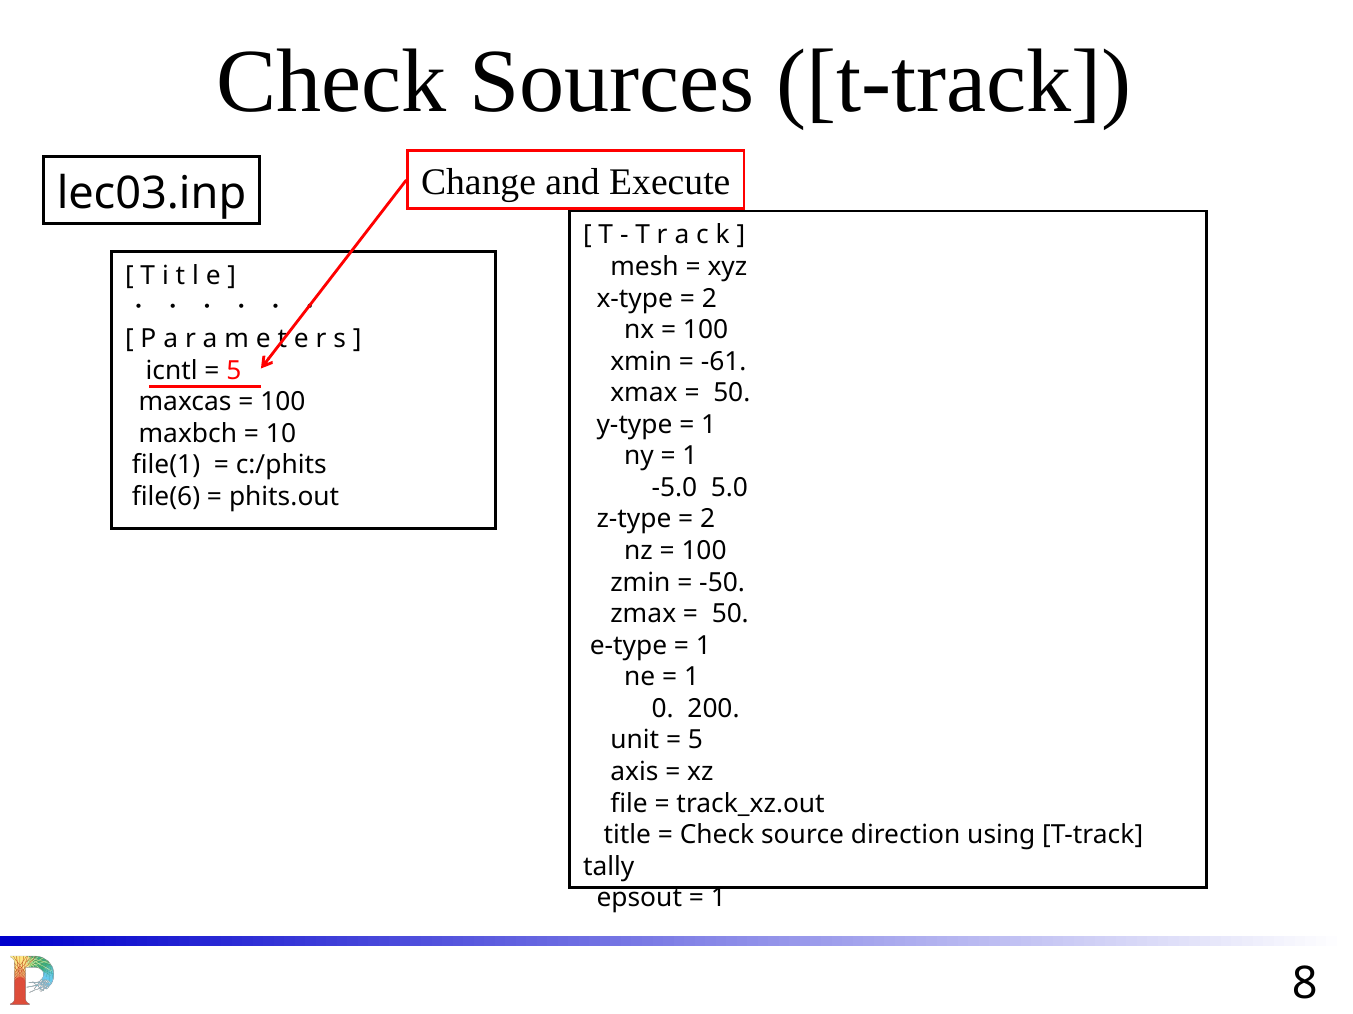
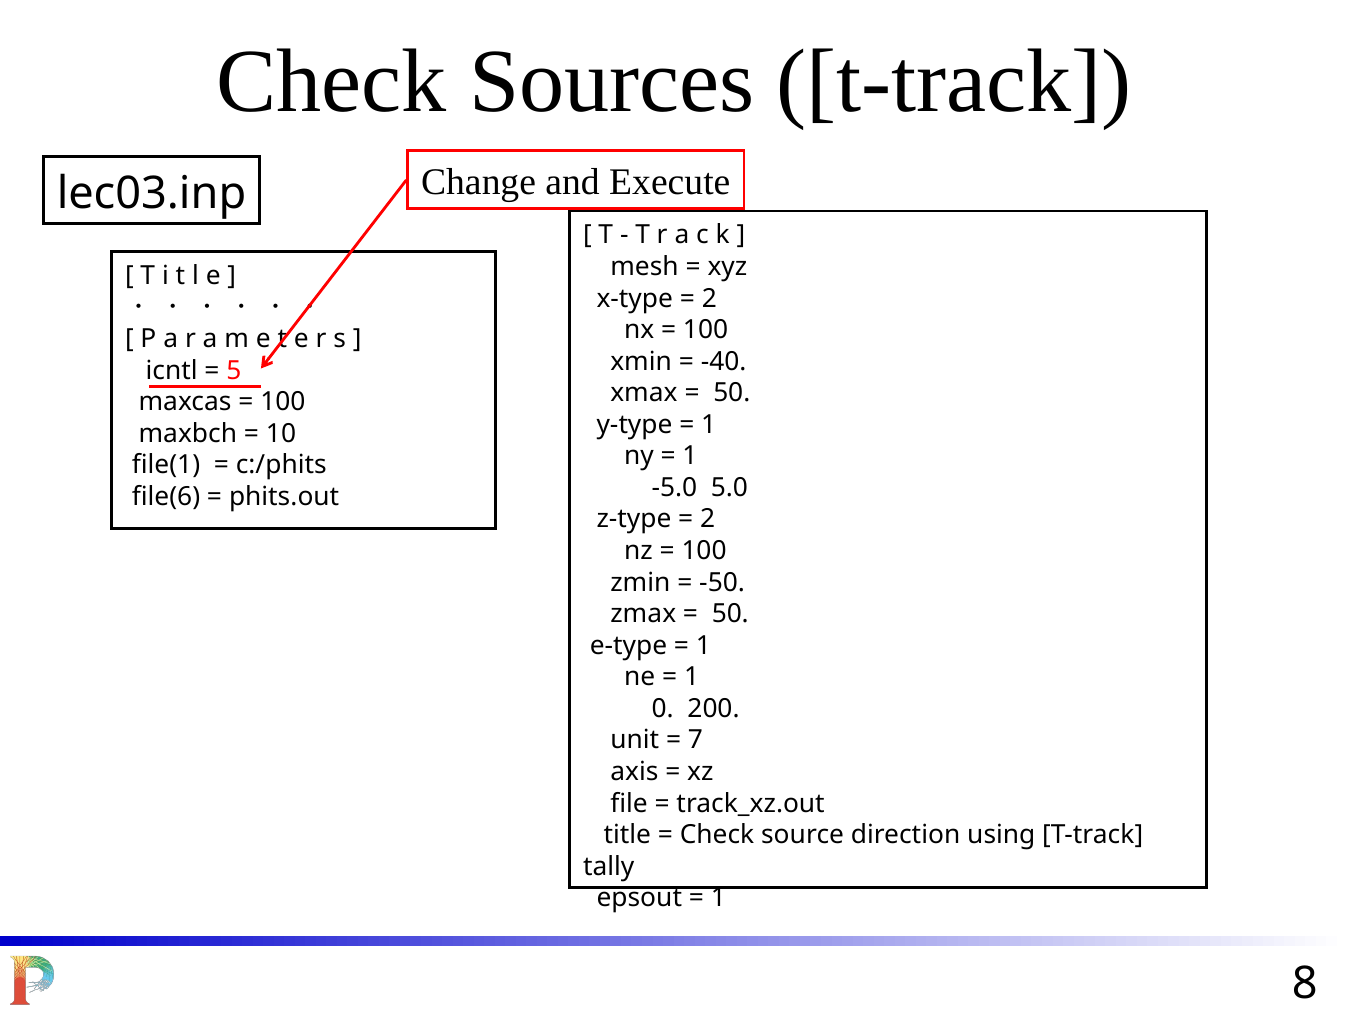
-61: -61 -> -40
5 at (695, 741): 5 -> 7
